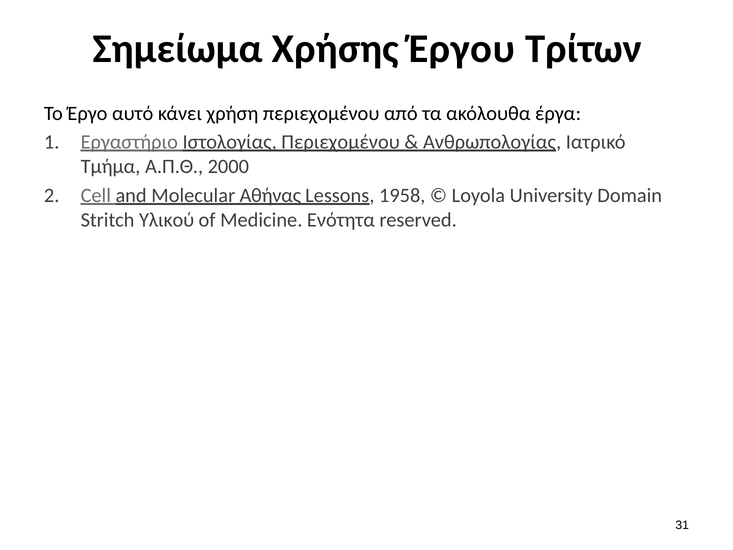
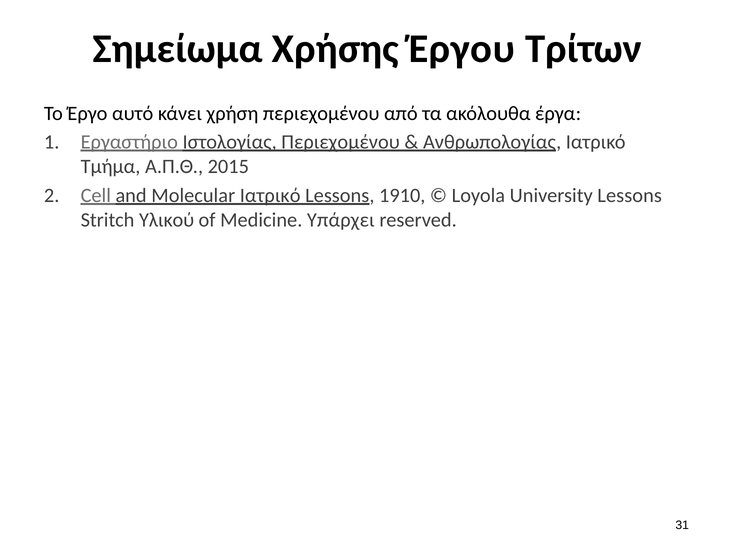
2000: 2000 -> 2015
Molecular Αθήνας: Αθήνας -> Ιατρικό
1958: 1958 -> 1910
University Domain: Domain -> Lessons
Ενότητα: Ενότητα -> Υπάρχει
